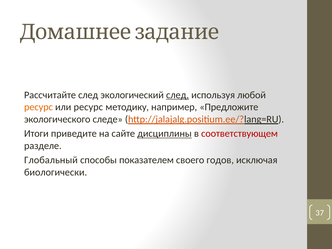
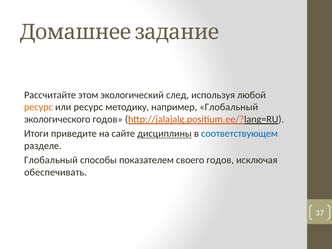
Рассчитайте след: след -> этом
след at (178, 95) underline: present -> none
например Предложите: Предложите -> Глобальный
экологического следе: следе -> годов
соответствующем colour: red -> blue
биологически: биологически -> обеспечивать
